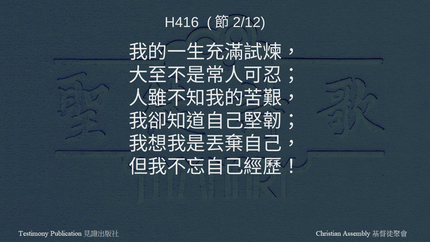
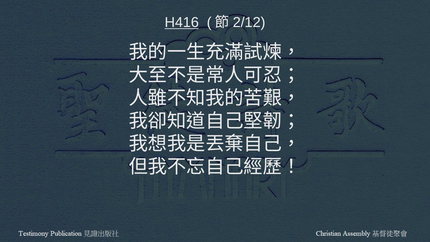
H416 underline: none -> present
